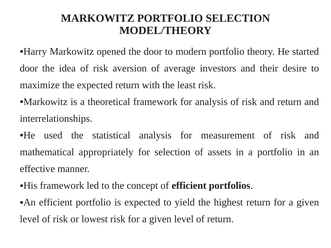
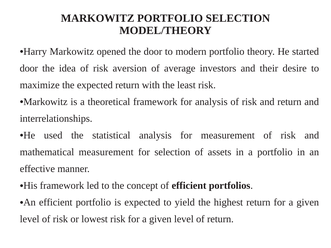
mathematical appropriately: appropriately -> measurement
